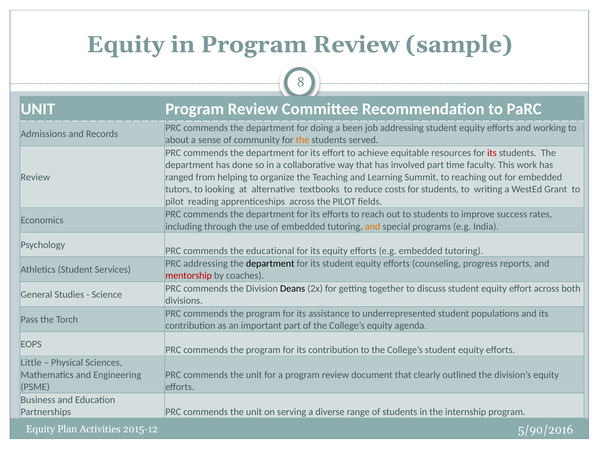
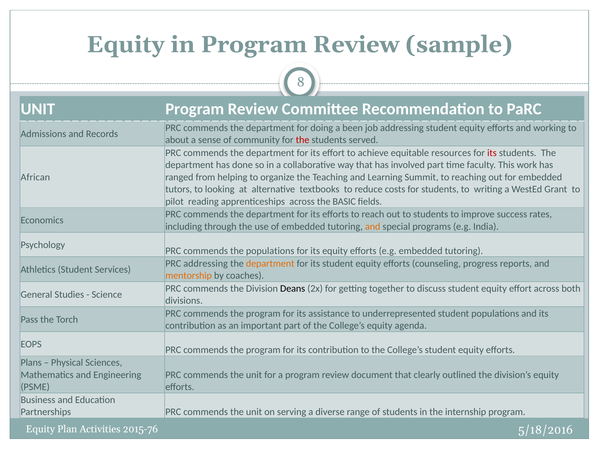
the at (303, 140) colour: orange -> red
Review at (35, 177): Review -> African
the PILOT: PILOT -> BASIC
the educational: educational -> populations
department at (270, 264) colour: black -> orange
mentorship colour: red -> orange
Little: Little -> Plans
2015-12: 2015-12 -> 2015-76
5/90/2016: 5/90/2016 -> 5/18/2016
